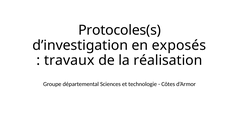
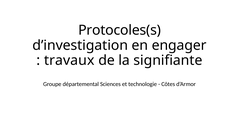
exposés: exposés -> engager
réalisation: réalisation -> signifiante
